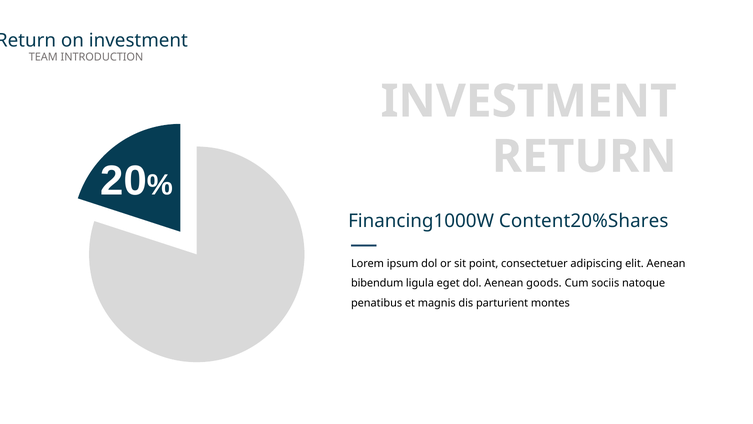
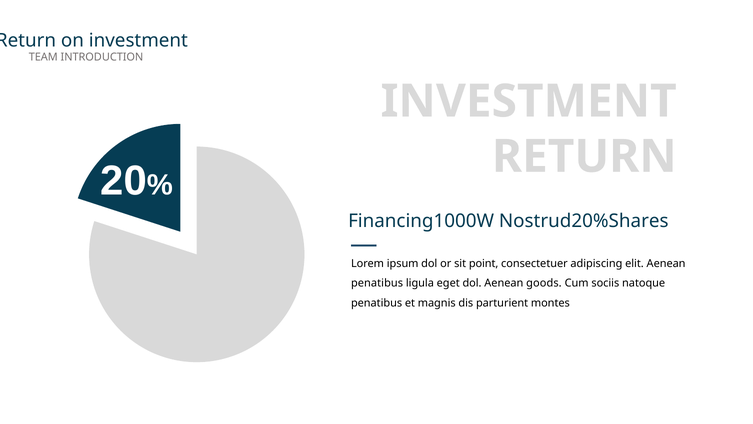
Content20%Shares: Content20%Shares -> Nostrud20%Shares
bibendum at (377, 283): bibendum -> penatibus
